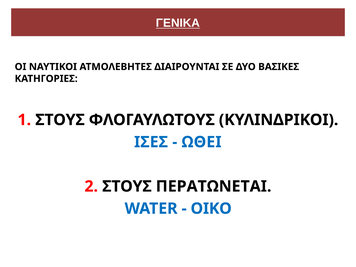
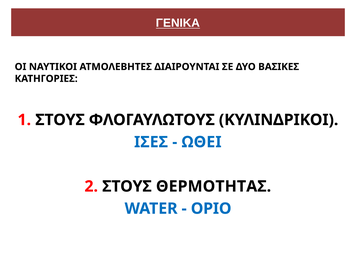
ΠΕΡΑΤΩΝΕΤΑΙ: ΠΕΡΑΤΩΝΕΤΑΙ -> ΘΕΡΜΟΤΗΤΑΣ
ΟΙΚΟ: ΟΙΚΟ -> ΟΡΙΟ
